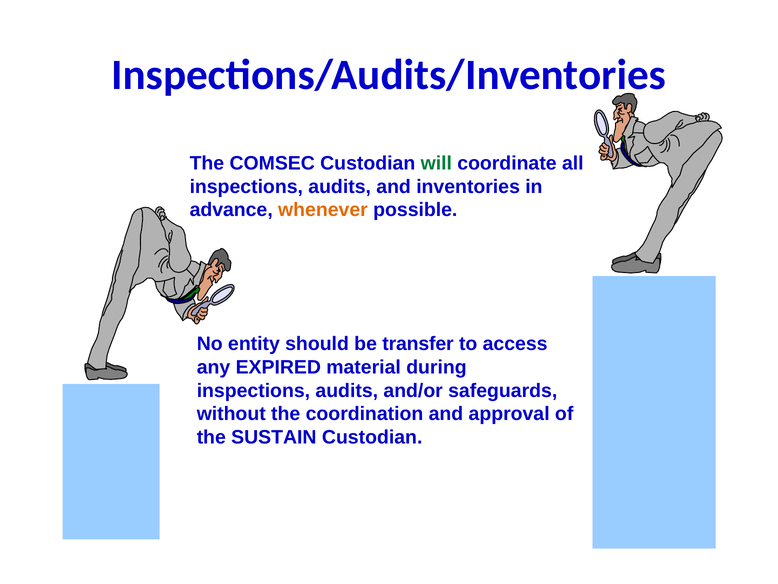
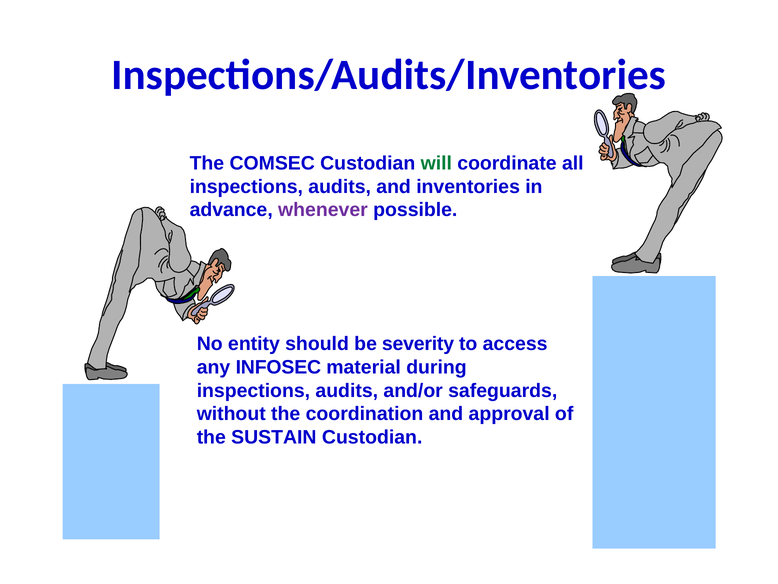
whenever colour: orange -> purple
transfer: transfer -> severity
EXPIRED: EXPIRED -> INFOSEC
